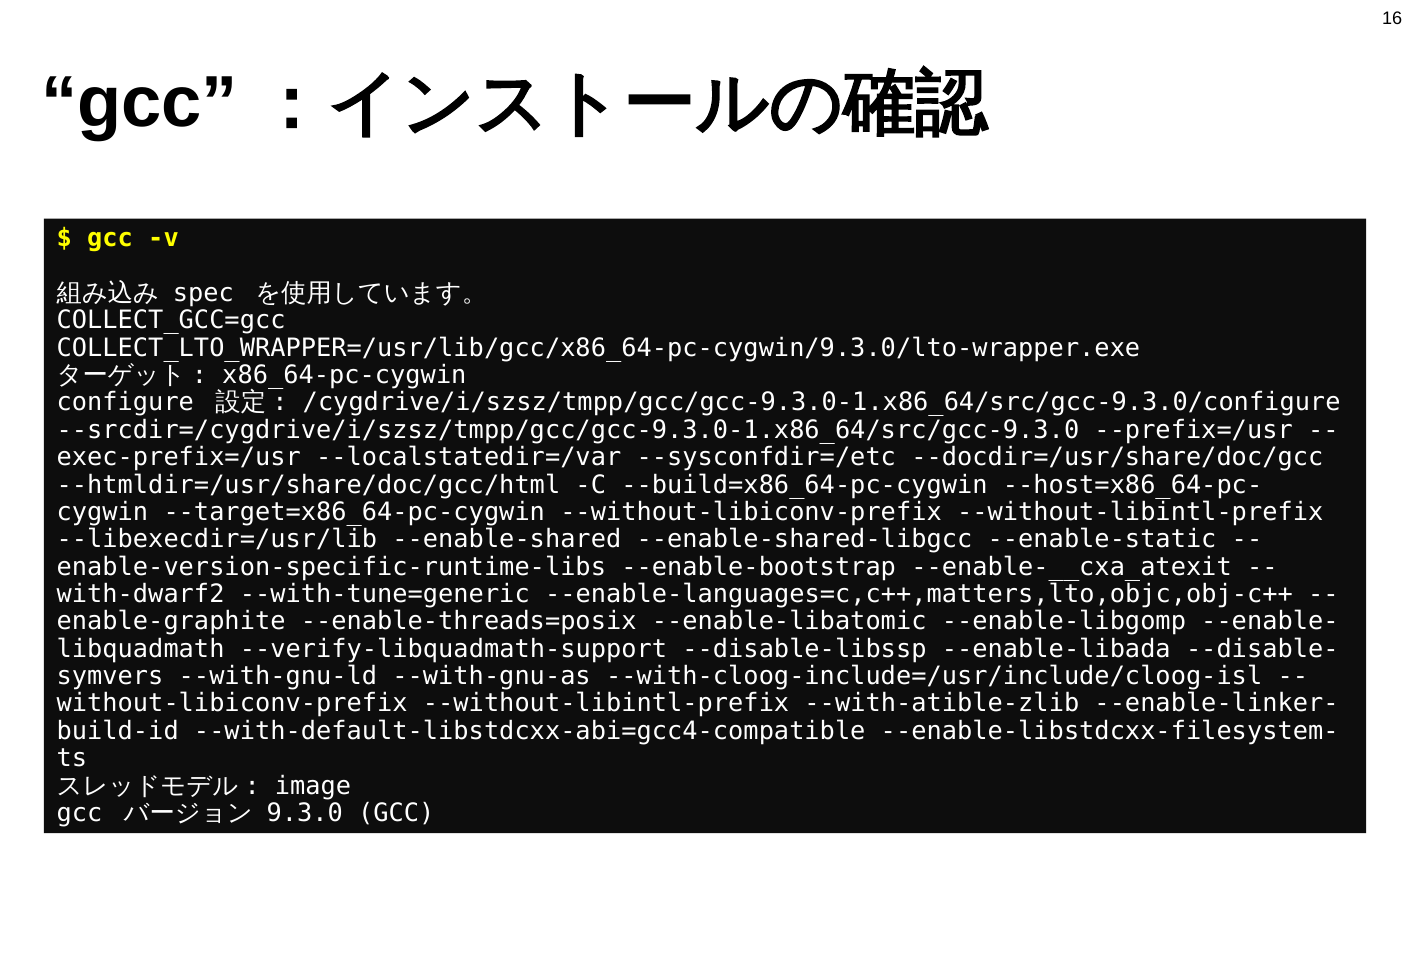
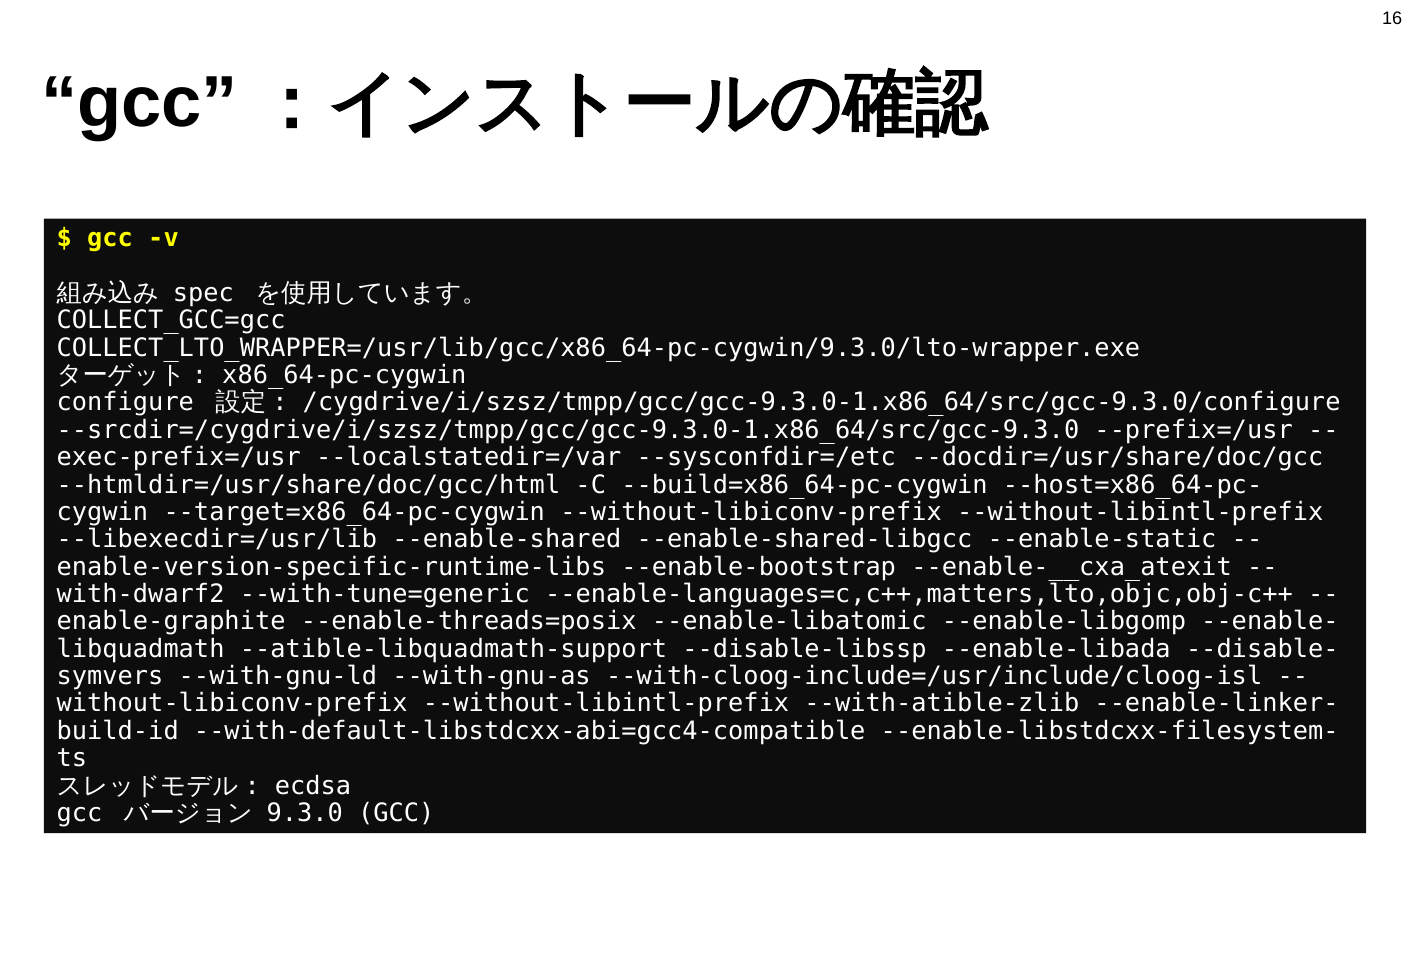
--verify-libquadmath-support: --verify-libquadmath-support -> --atible-libquadmath-support
image: image -> ecdsa
